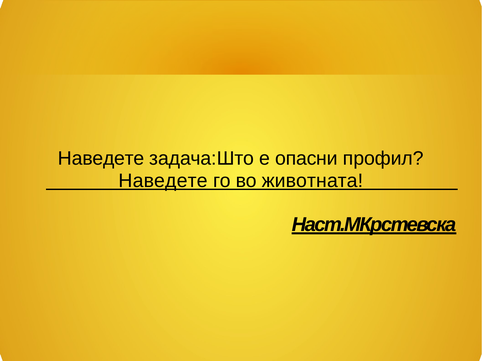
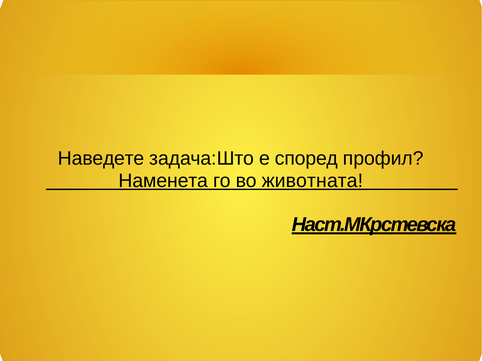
опасни: опасни -> според
Наведете at (163, 181): Наведете -> Наменета
